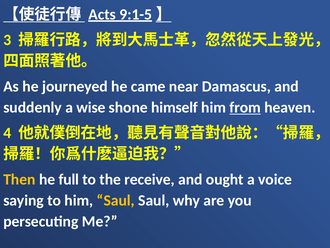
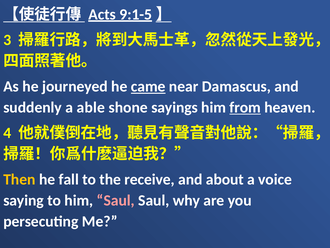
came underline: none -> present
wise: wise -> able
himself: himself -> sayings
full: full -> fall
ought: ought -> about
Saul at (116, 200) colour: yellow -> pink
